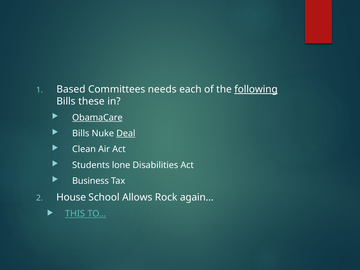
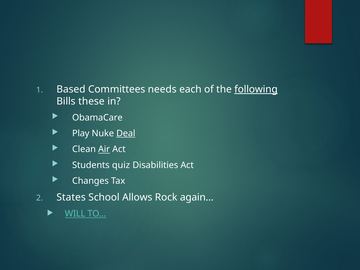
ObamaCare underline: present -> none
Bills at (81, 133): Bills -> Play
Air underline: none -> present
lone: lone -> quiz
Business: Business -> Changes
House: House -> States
THIS: THIS -> WILL
